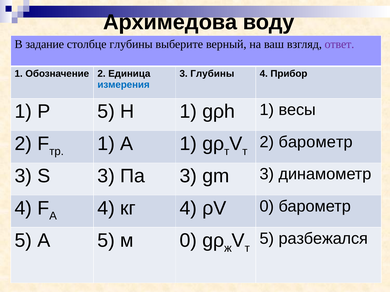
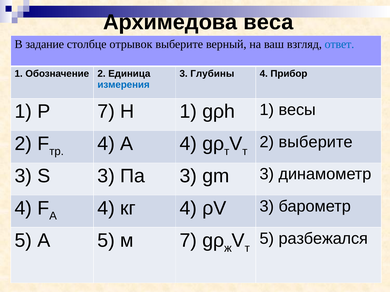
воду: воду -> веса
столбце глубины: глубины -> отрывок
ответ colour: purple -> blue
P 5: 5 -> 7
2 барометр: барометр -> выберите
1 at (106, 144): 1 -> 4
1 at (188, 144): 1 -> 4
ρV 0: 0 -> 3
м 0: 0 -> 7
